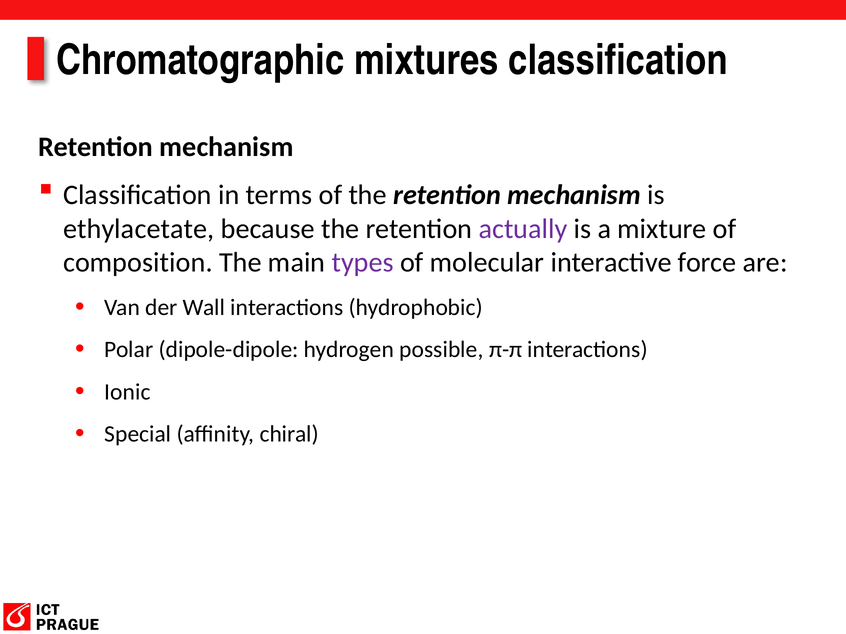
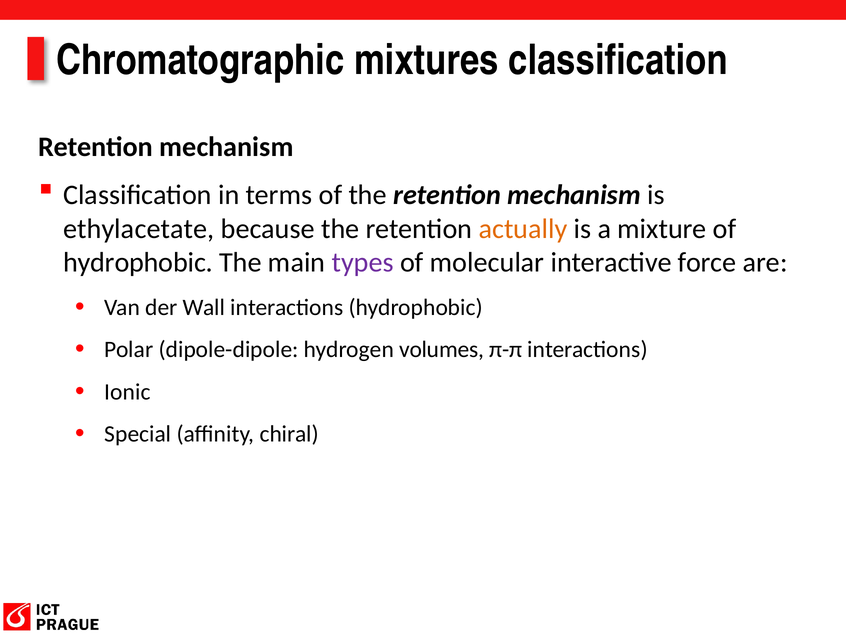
actually colour: purple -> orange
composition at (138, 263): composition -> hydrophobic
possible: possible -> volumes
